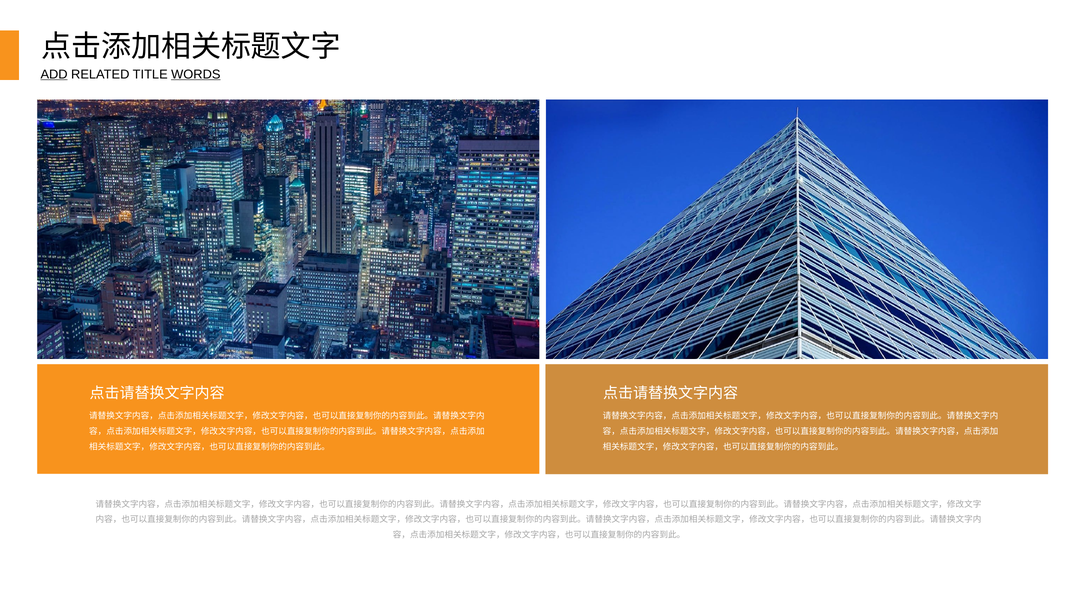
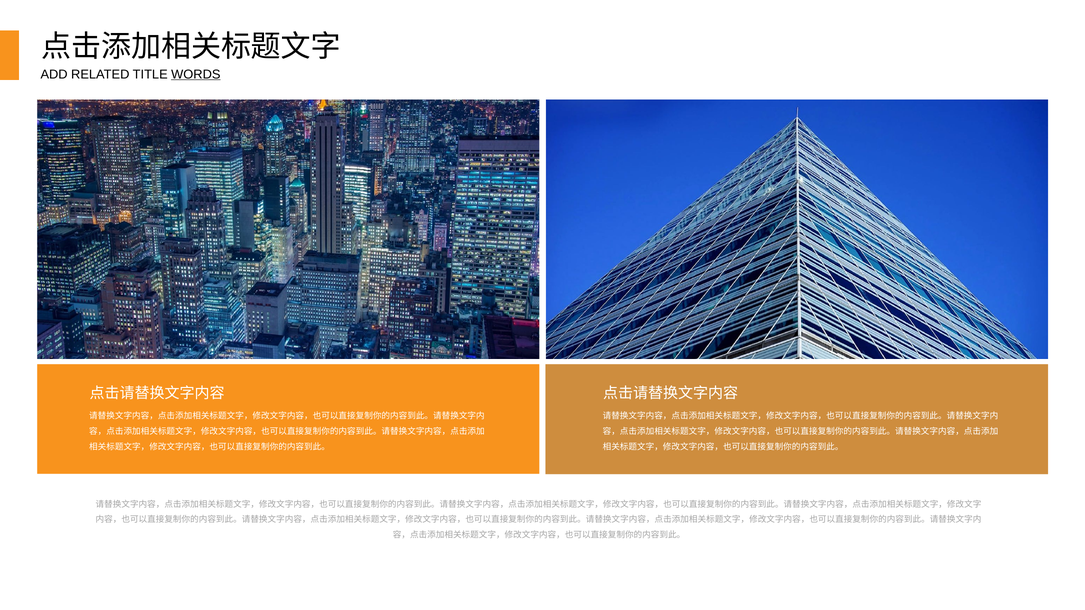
ADD underline: present -> none
